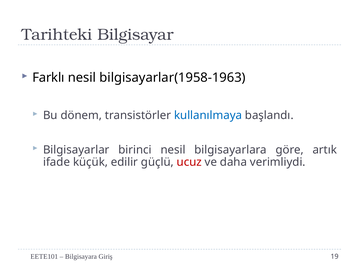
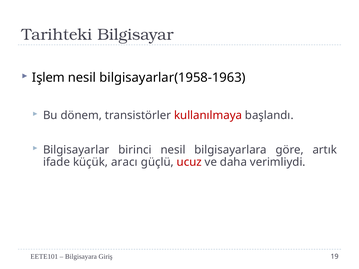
Farklı: Farklı -> Işlem
kullanılmaya colour: blue -> red
edilir: edilir -> aracı
